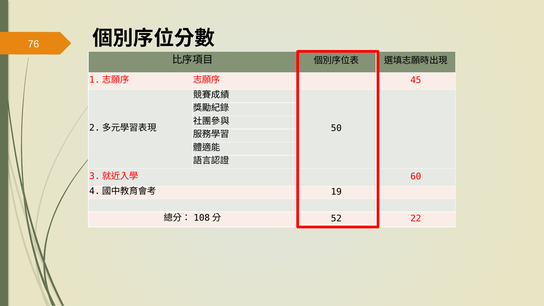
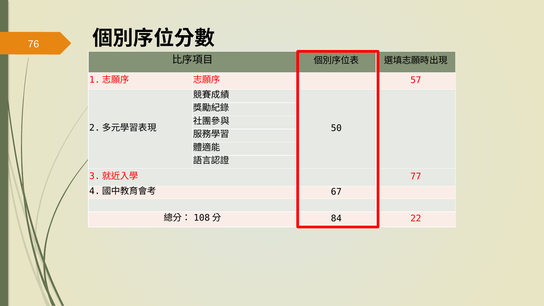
45: 45 -> 57
60: 60 -> 77
19: 19 -> 67
52: 52 -> 84
